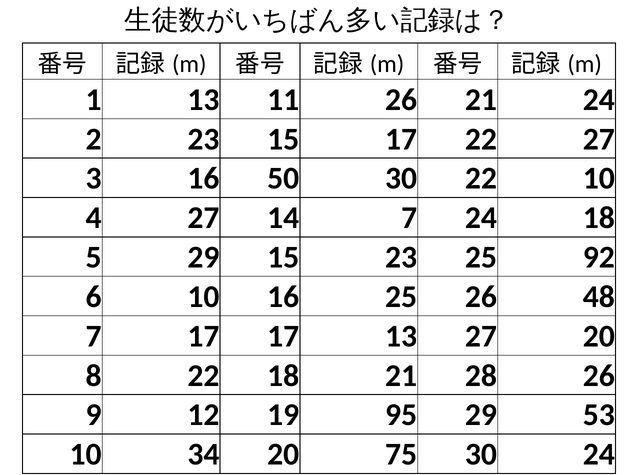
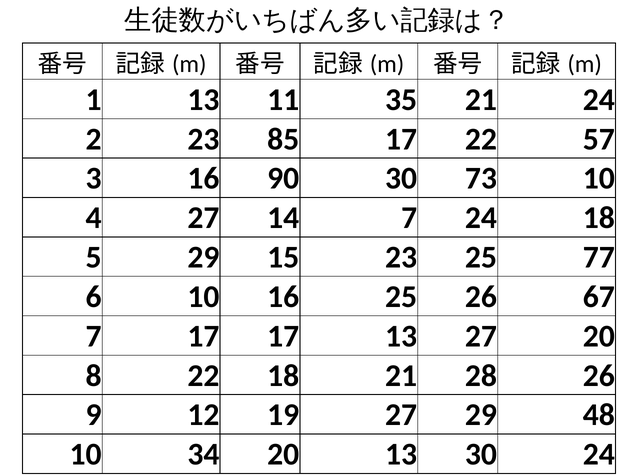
11 26: 26 -> 35
23 15: 15 -> 85
22 27: 27 -> 57
50: 50 -> 90
30 22: 22 -> 73
92: 92 -> 77
48: 48 -> 67
19 95: 95 -> 27
53: 53 -> 48
20 75: 75 -> 13
